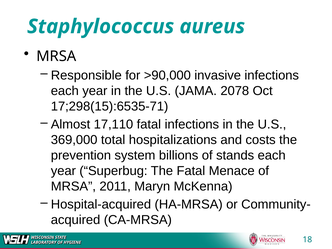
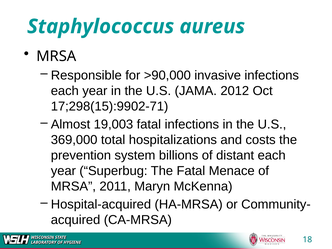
2078: 2078 -> 2012
17;298(15):6535-71: 17;298(15):6535-71 -> 17;298(15):9902-71
17,110: 17,110 -> 19,003
stands: stands -> distant
